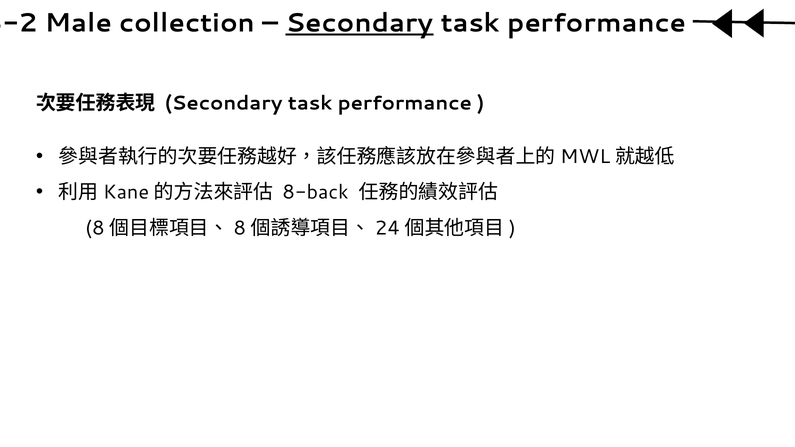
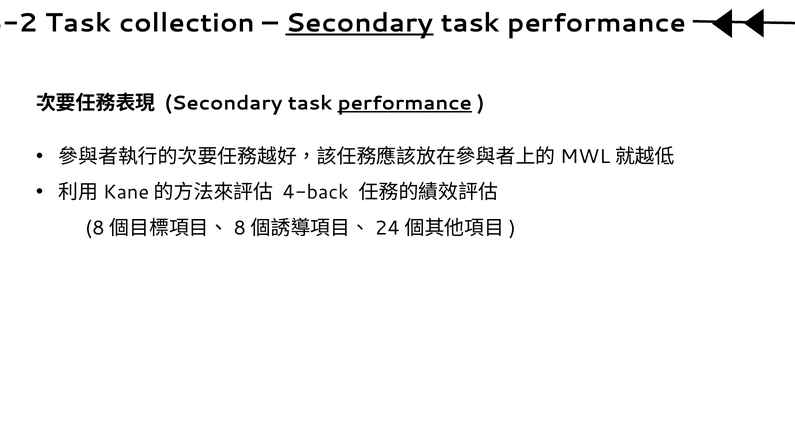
Male at (78, 23): Male -> Task
performance at (405, 103) underline: none -> present
8-back: 8-back -> 4-back
